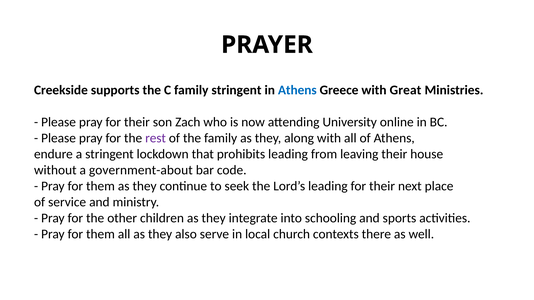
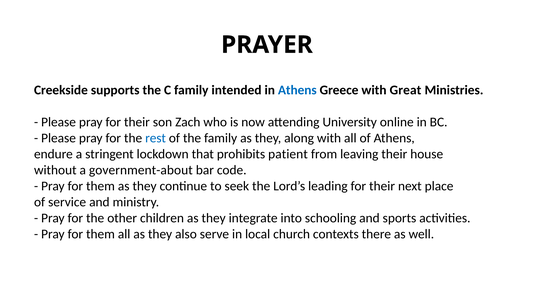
family stringent: stringent -> intended
rest colour: purple -> blue
prohibits leading: leading -> patient
